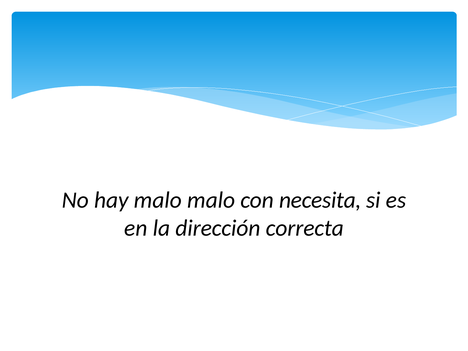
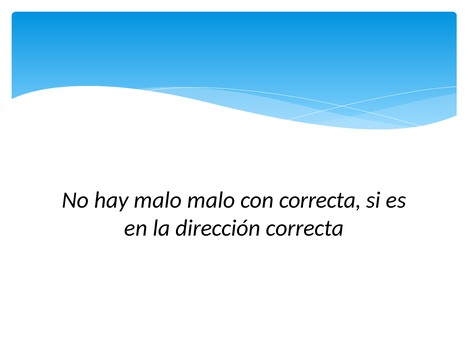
con necesita: necesita -> correcta
